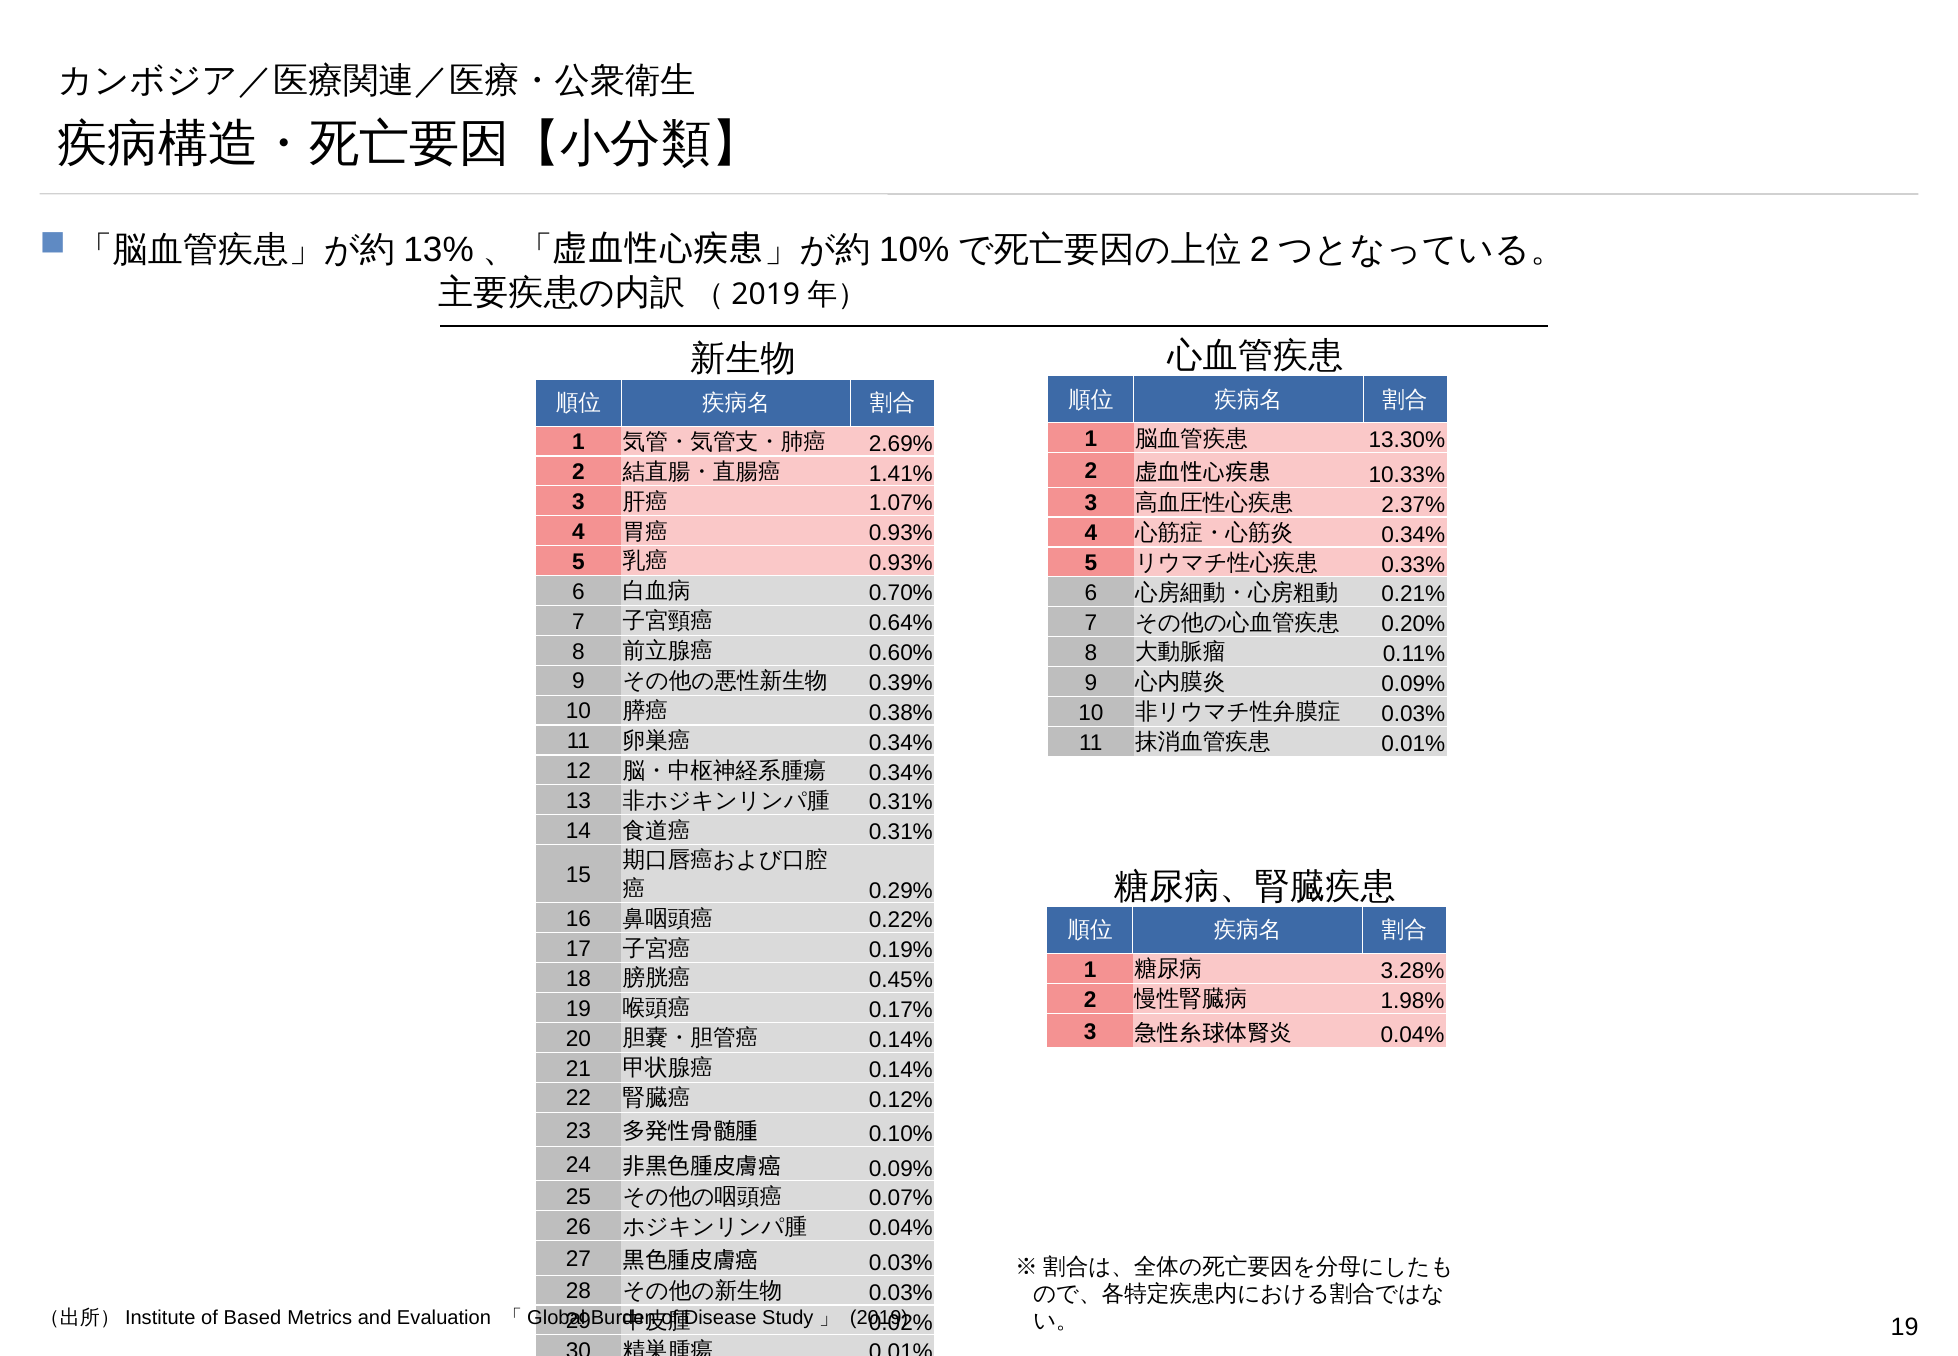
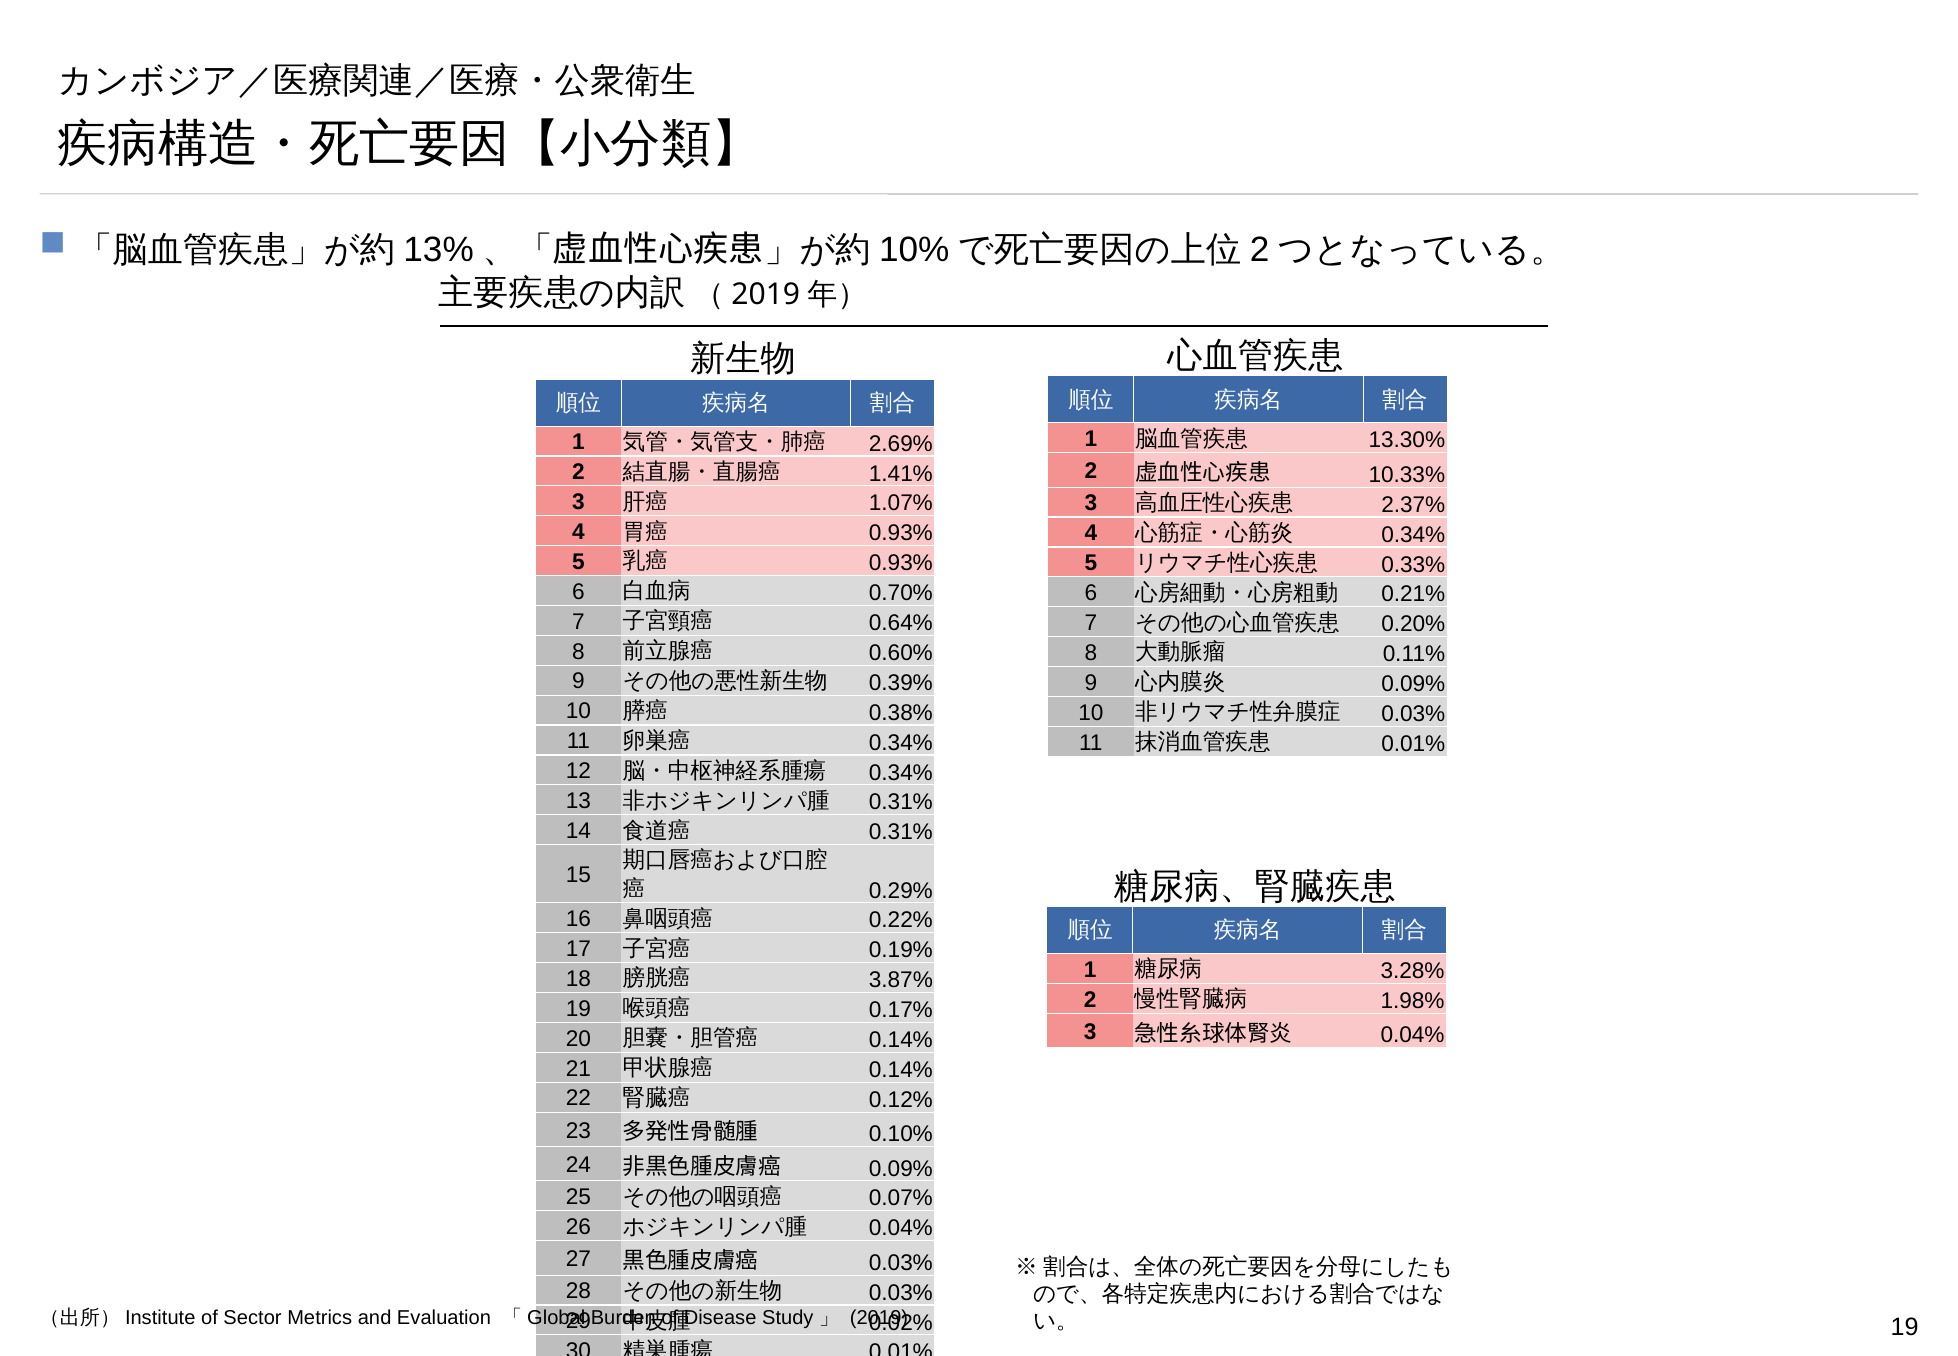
0.45%: 0.45% -> 3.87%
Based: Based -> Sector
